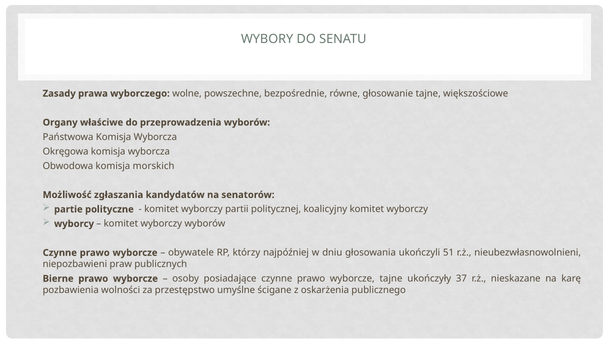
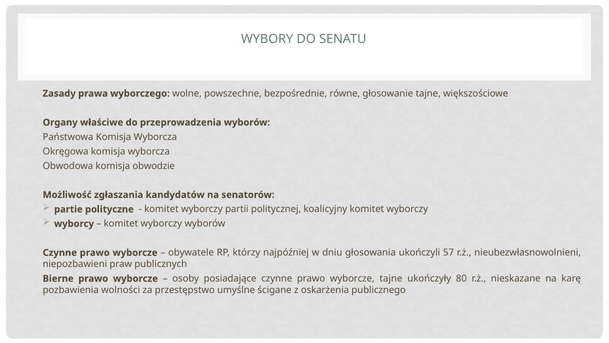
morskich: morskich -> obwodzie
51: 51 -> 57
37: 37 -> 80
